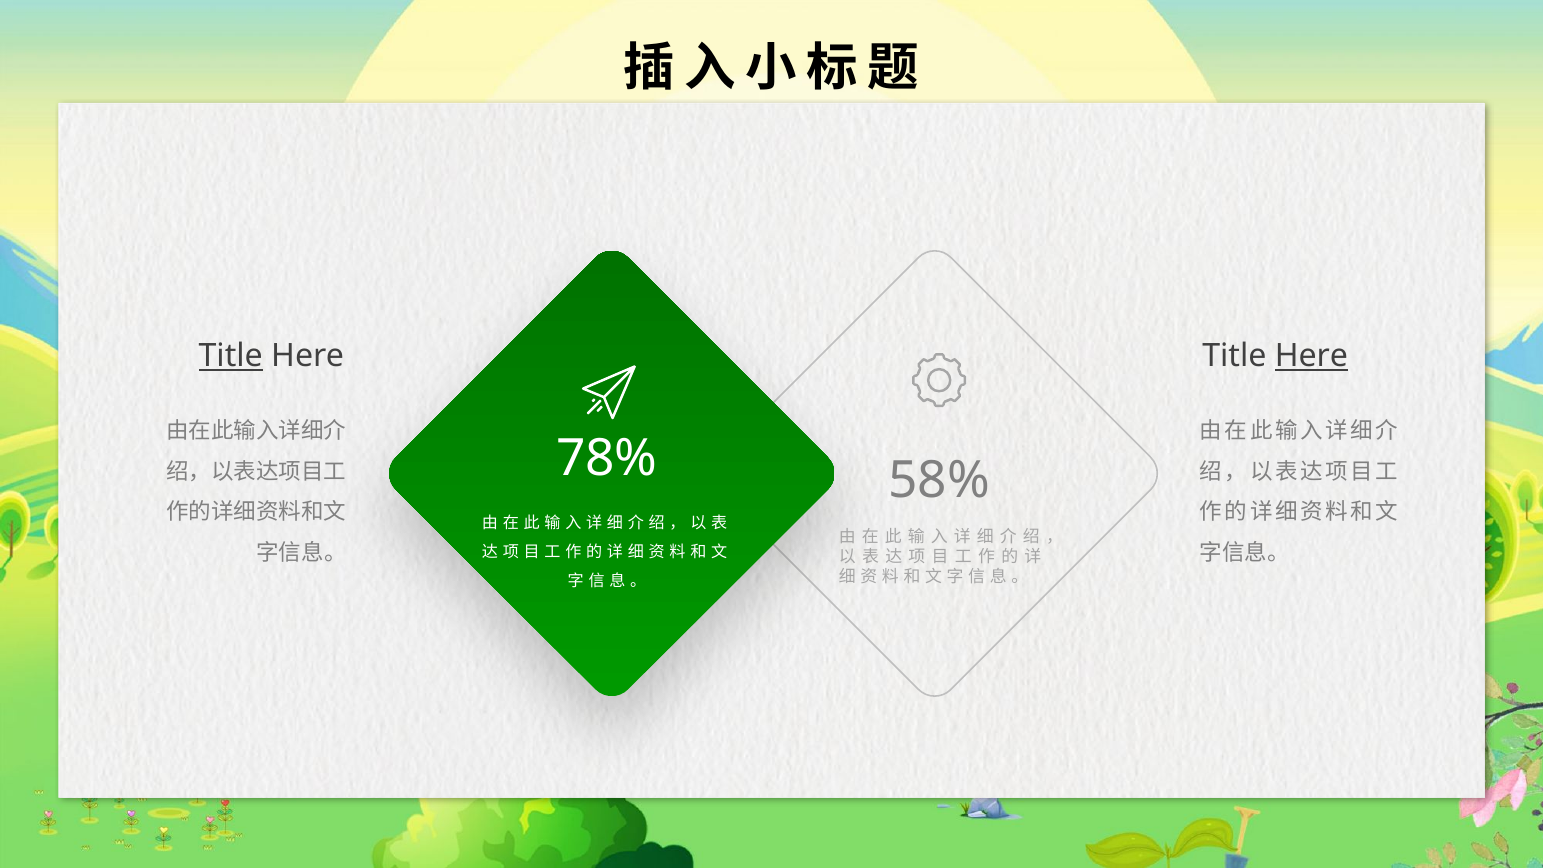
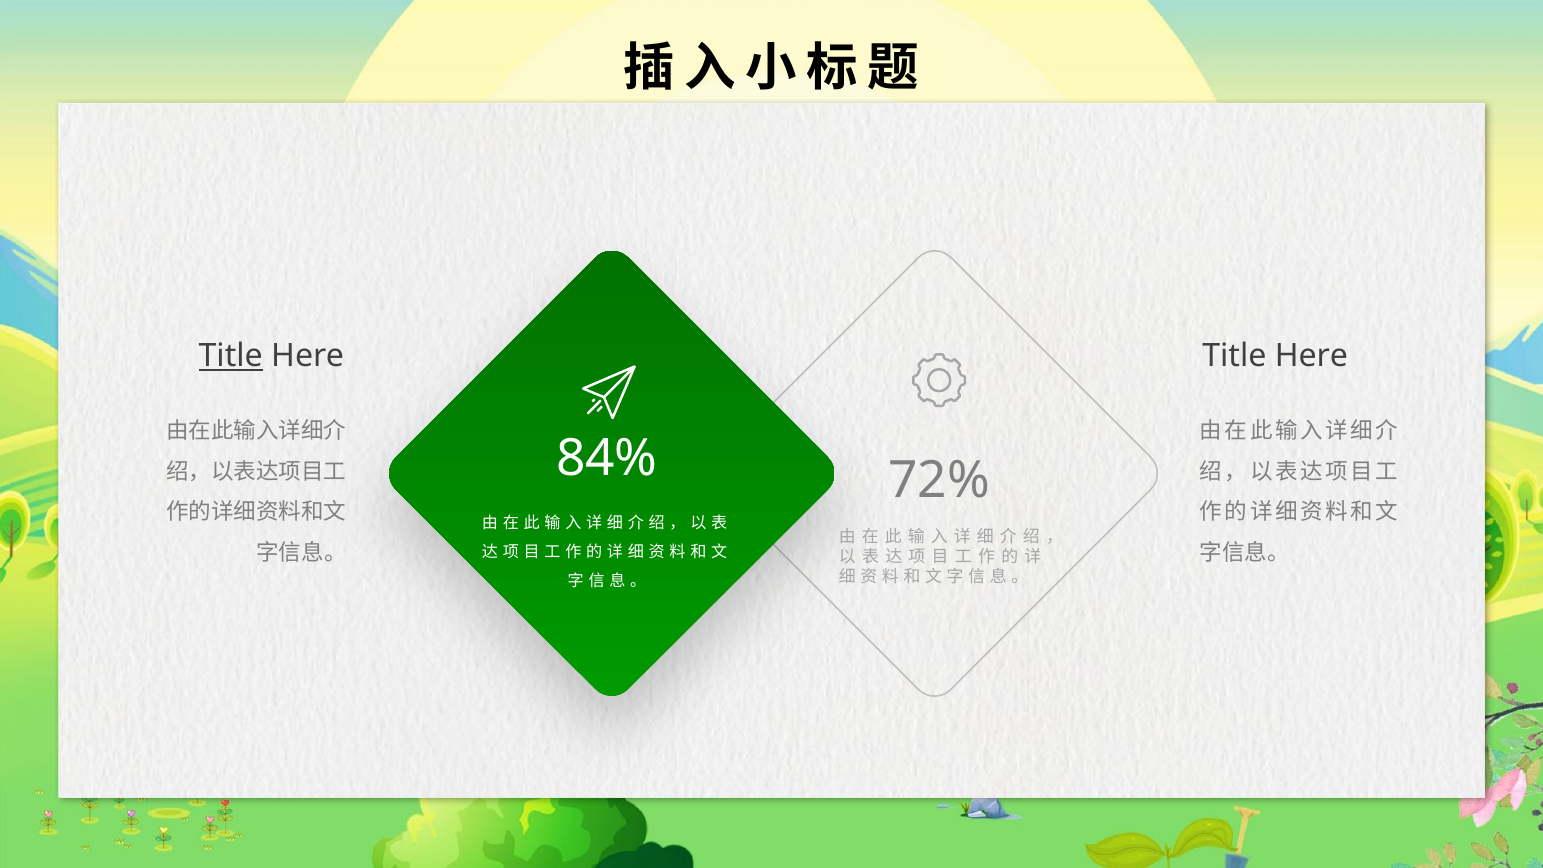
Here at (1311, 356) underline: present -> none
78%: 78% -> 84%
58%: 58% -> 72%
